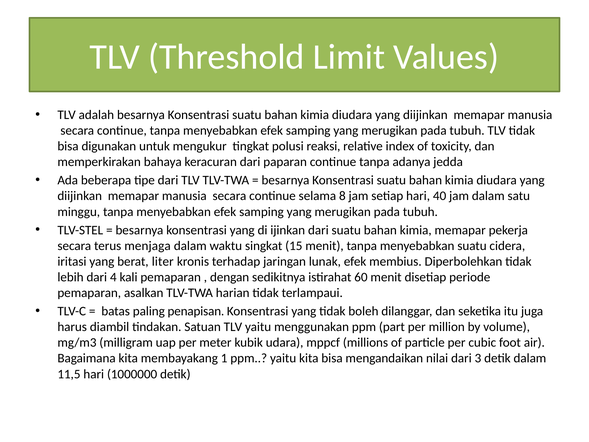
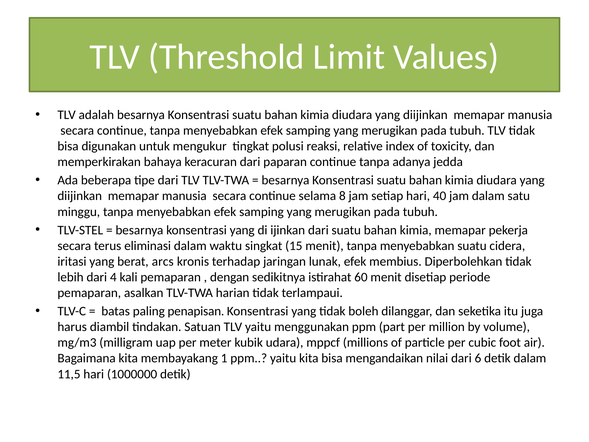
menjaga: menjaga -> eliminasi
liter: liter -> arcs
3: 3 -> 6
